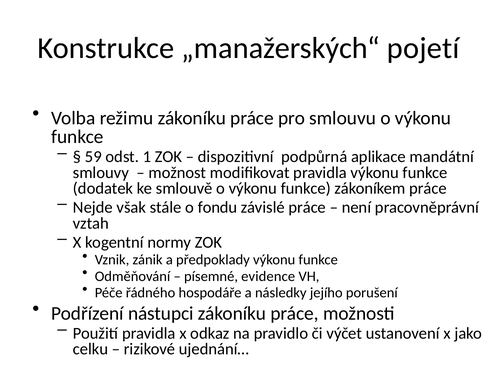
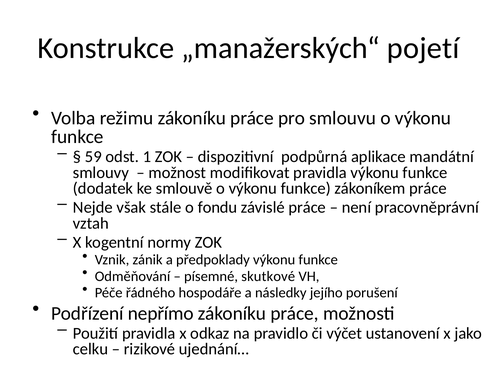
evidence: evidence -> skutkové
nástupci: nástupci -> nepřímo
